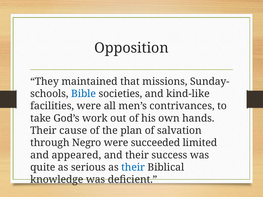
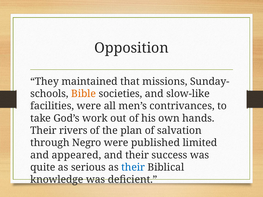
Bible colour: blue -> orange
kind-like: kind-like -> slow-like
cause: cause -> rivers
succeeded: succeeded -> published
